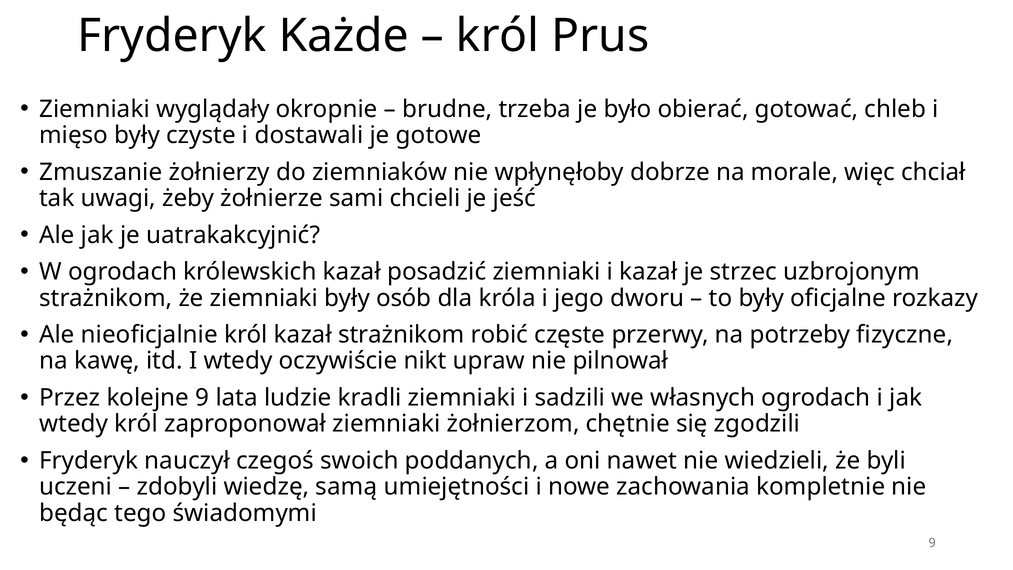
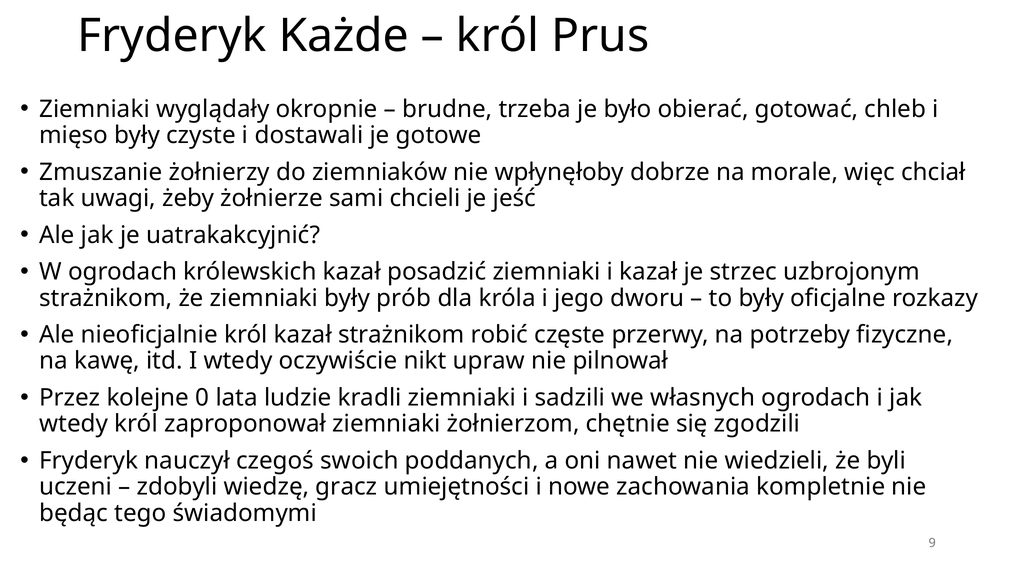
osób: osób -> prób
kolejne 9: 9 -> 0
samą: samą -> gracz
